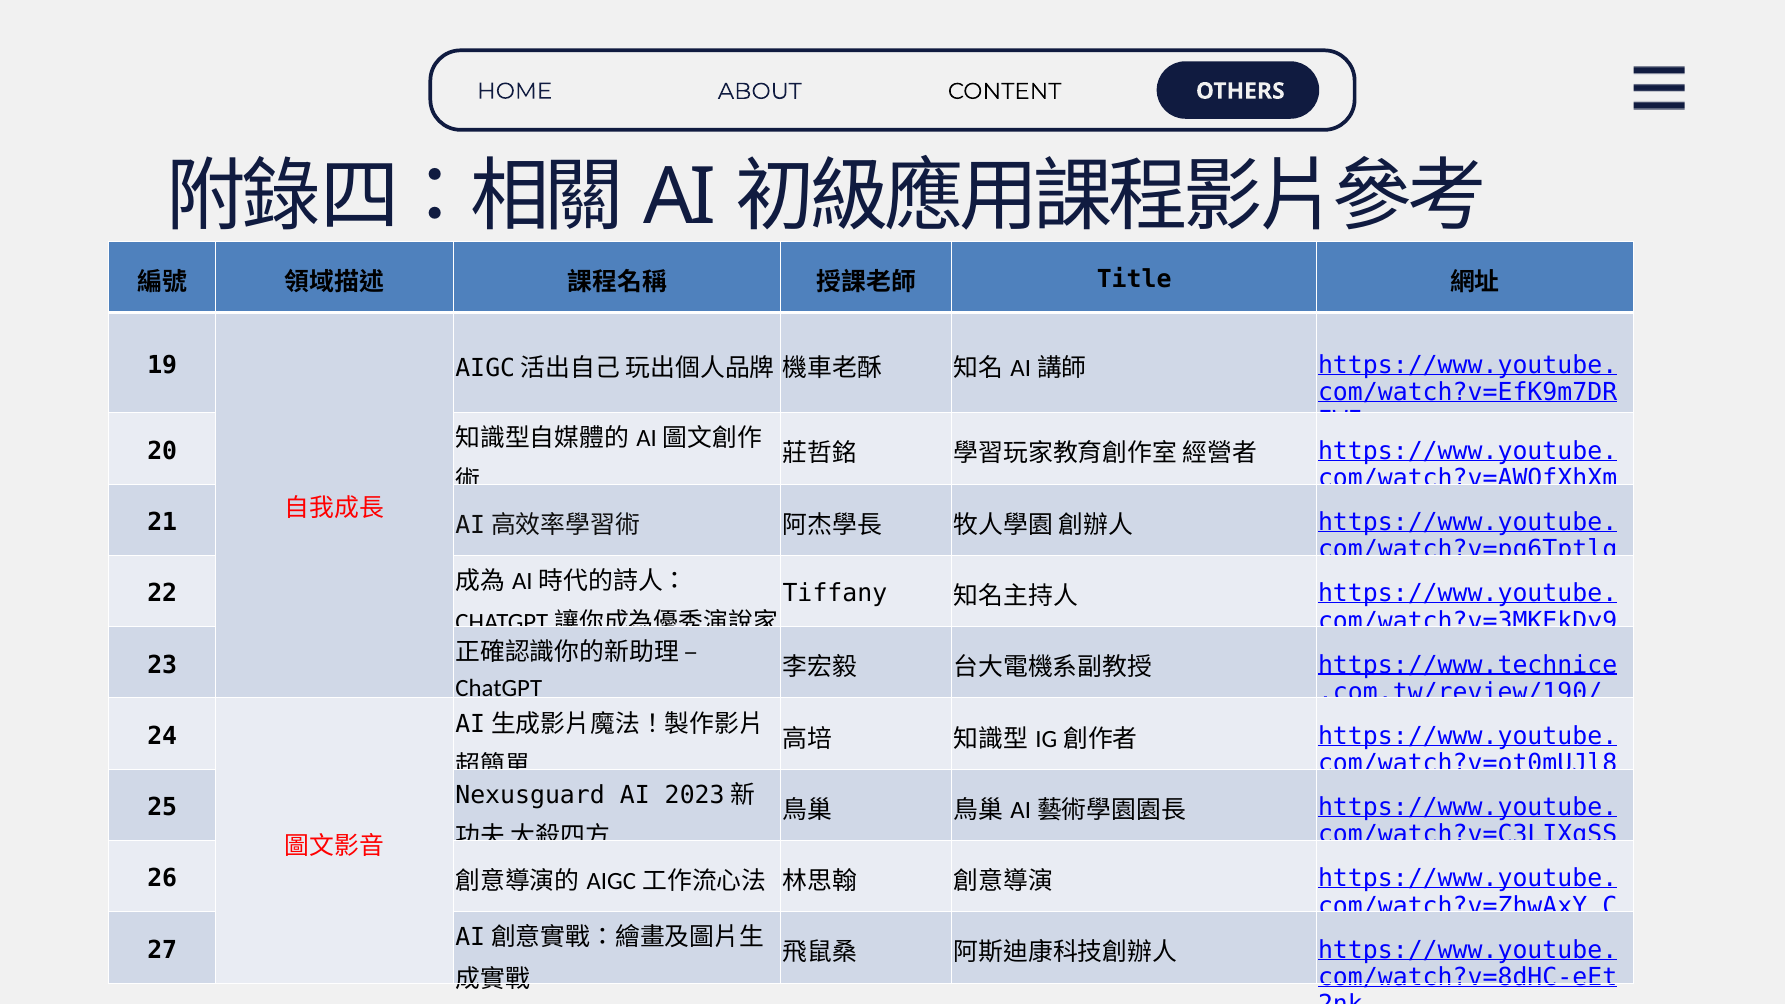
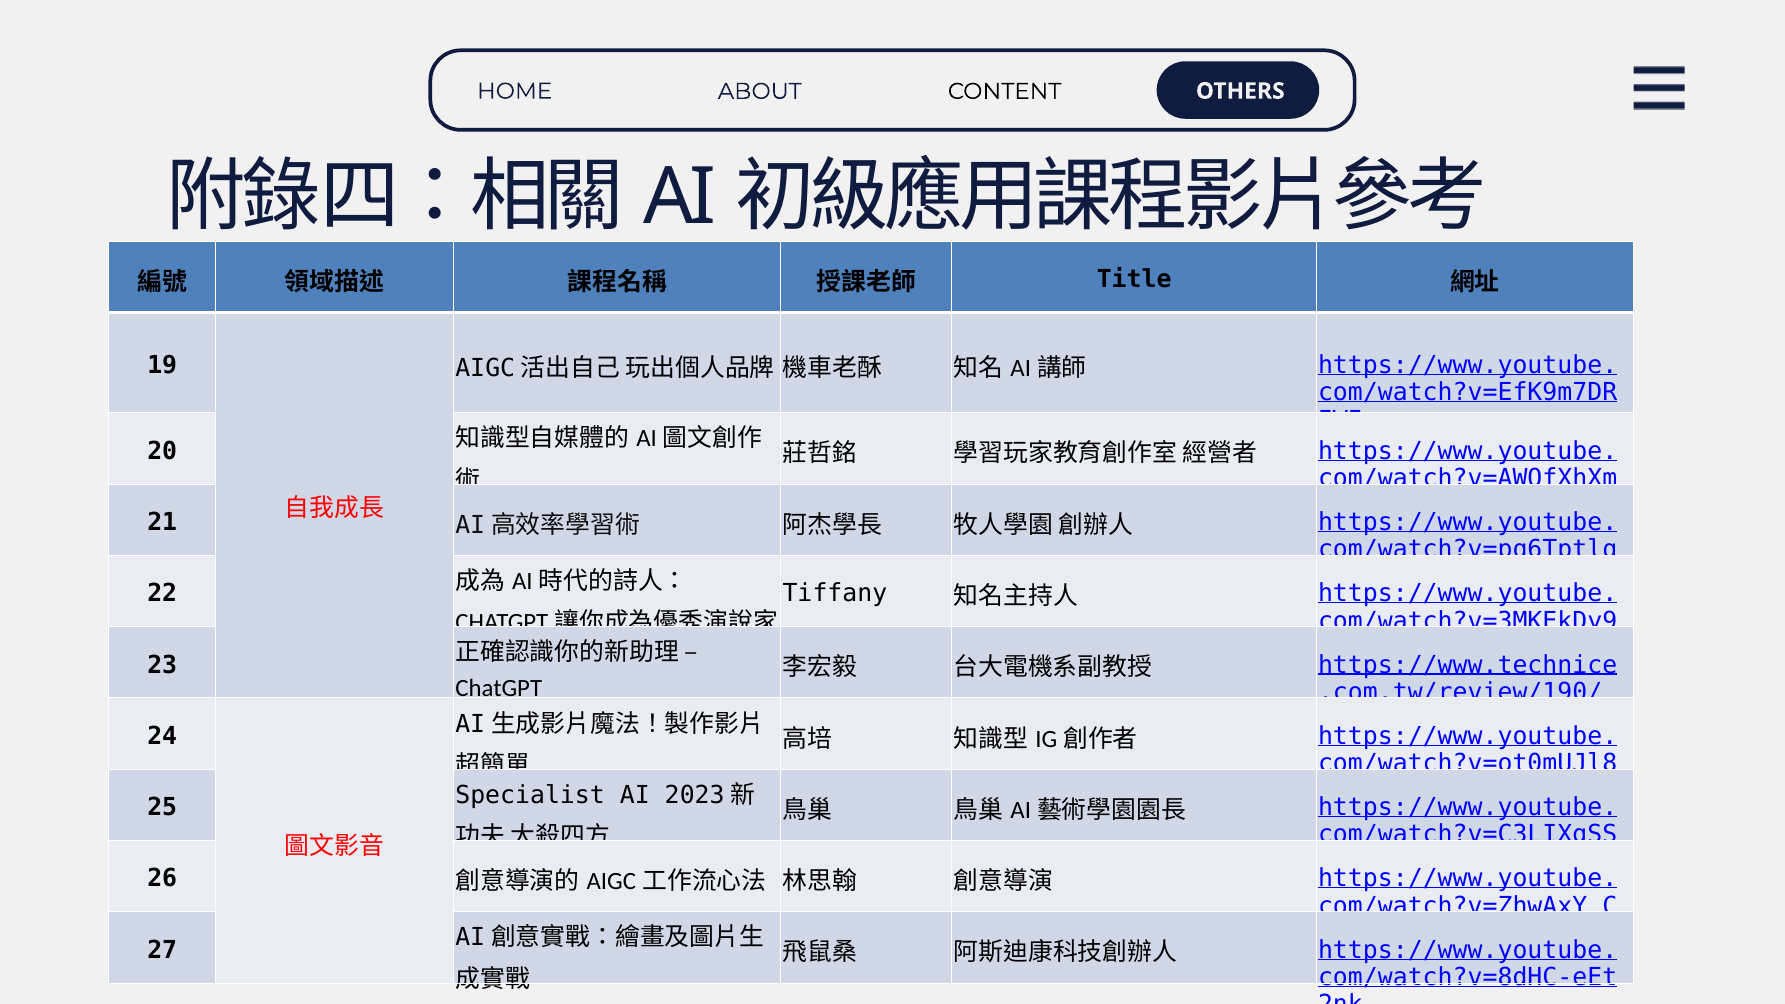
Nexusguard: Nexusguard -> Specialist
